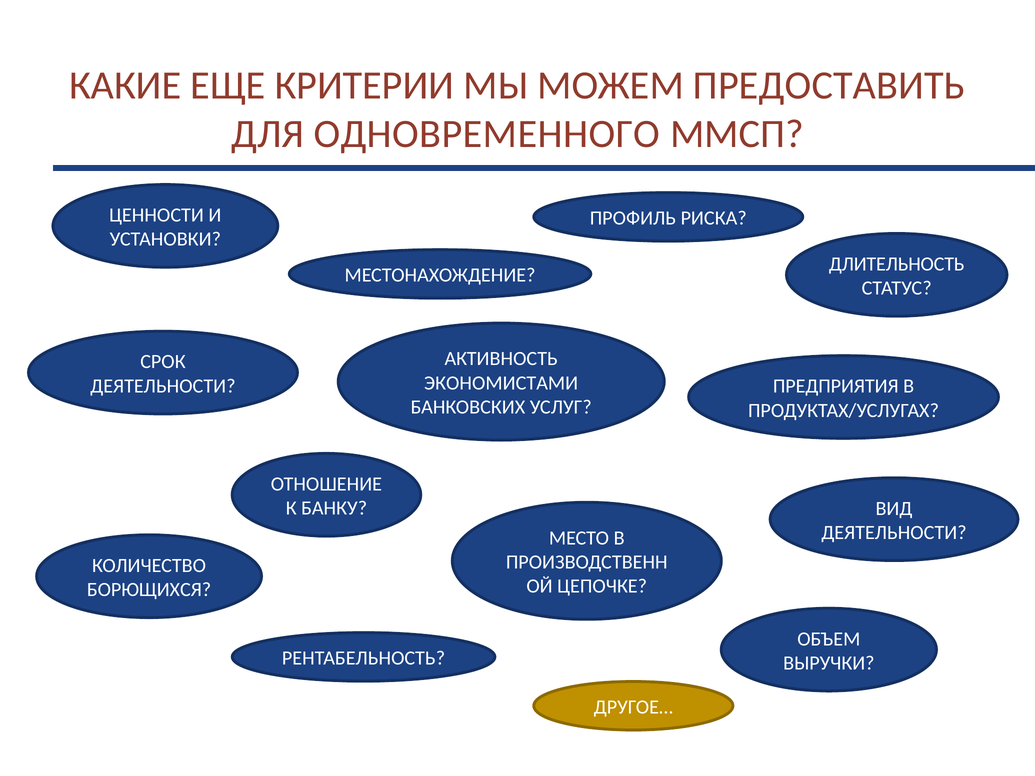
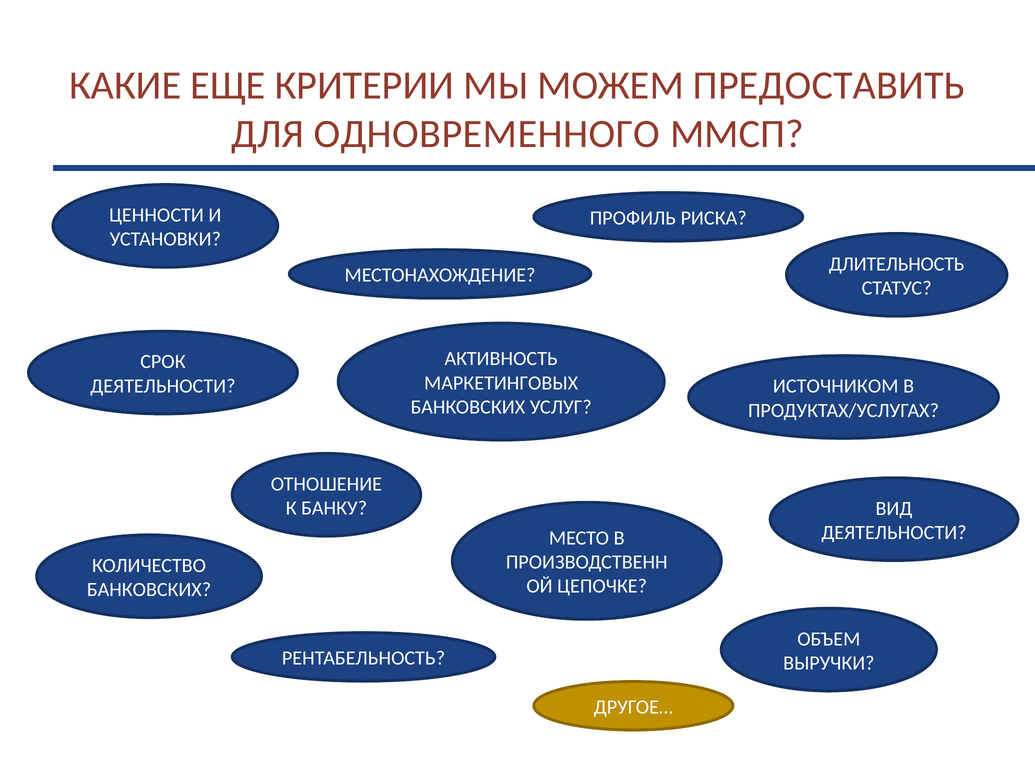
ЭКОНОМИСТАМИ: ЭКОНОМИСТАМИ -> МАРКЕТИНГОВЫХ
ПРЕДПРИЯТИЯ: ПРЕДПРИЯТИЯ -> ИСТОЧНИКОМ
БОРЮЩИХСЯ at (149, 590): БОРЮЩИХСЯ -> БАНКОВСКИХ
